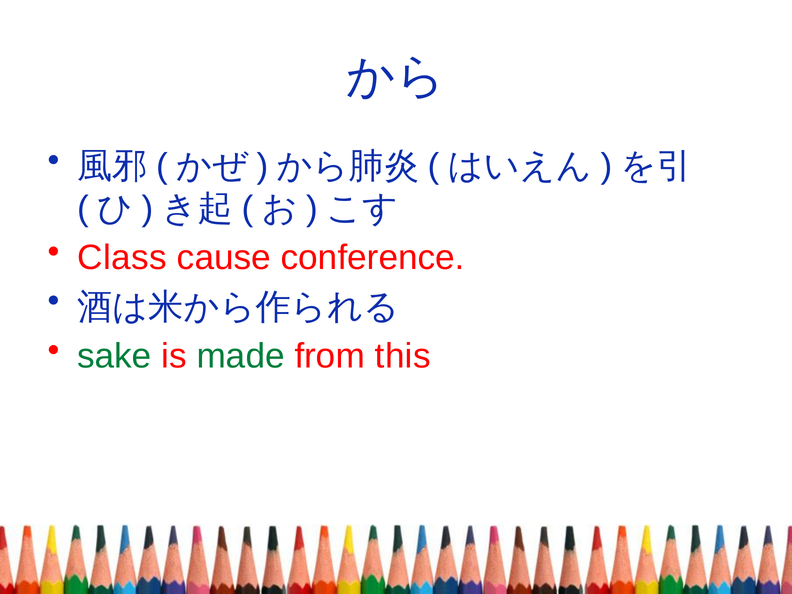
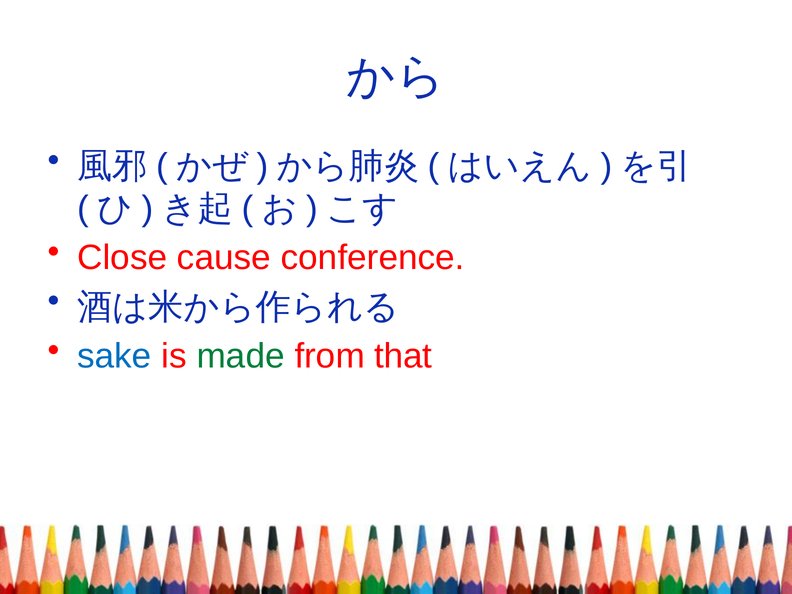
Class: Class -> Close
sake colour: green -> blue
this: this -> that
